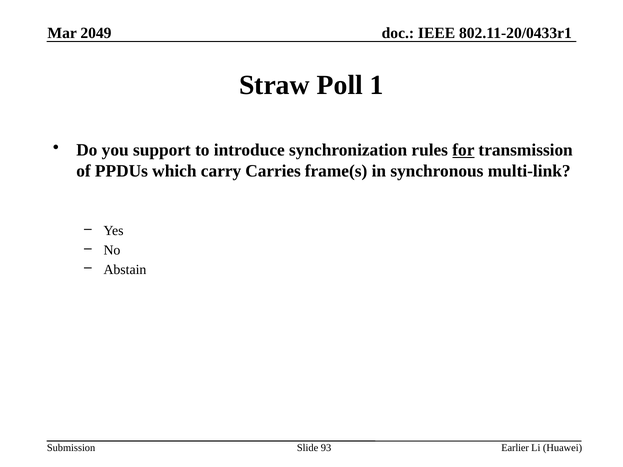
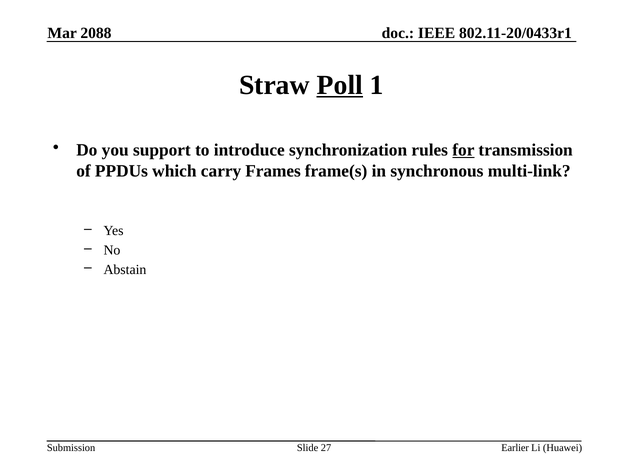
2049: 2049 -> 2088
Poll underline: none -> present
Carries: Carries -> Frames
93: 93 -> 27
